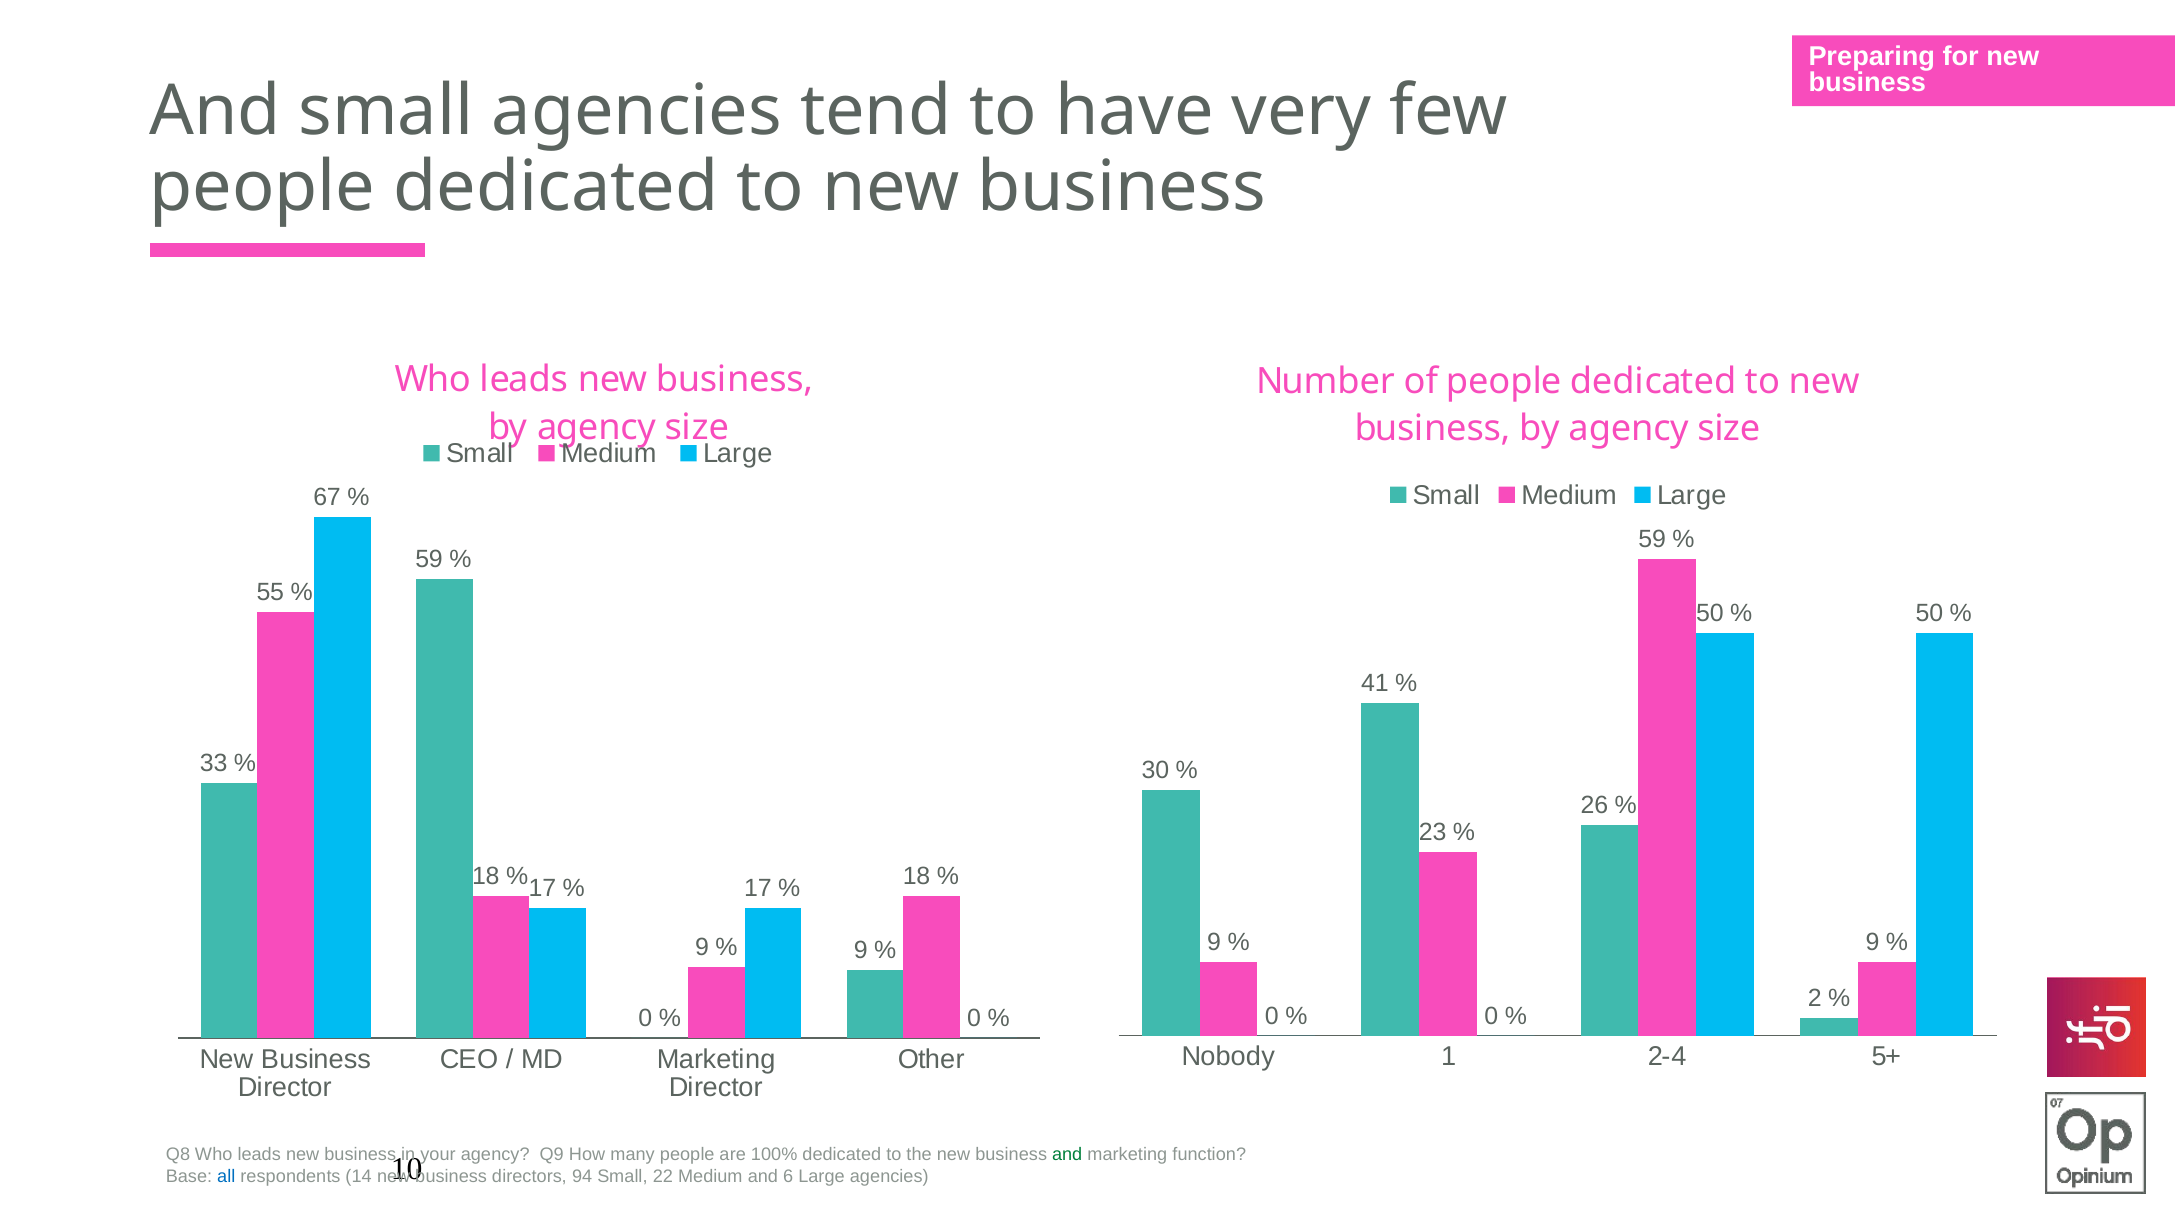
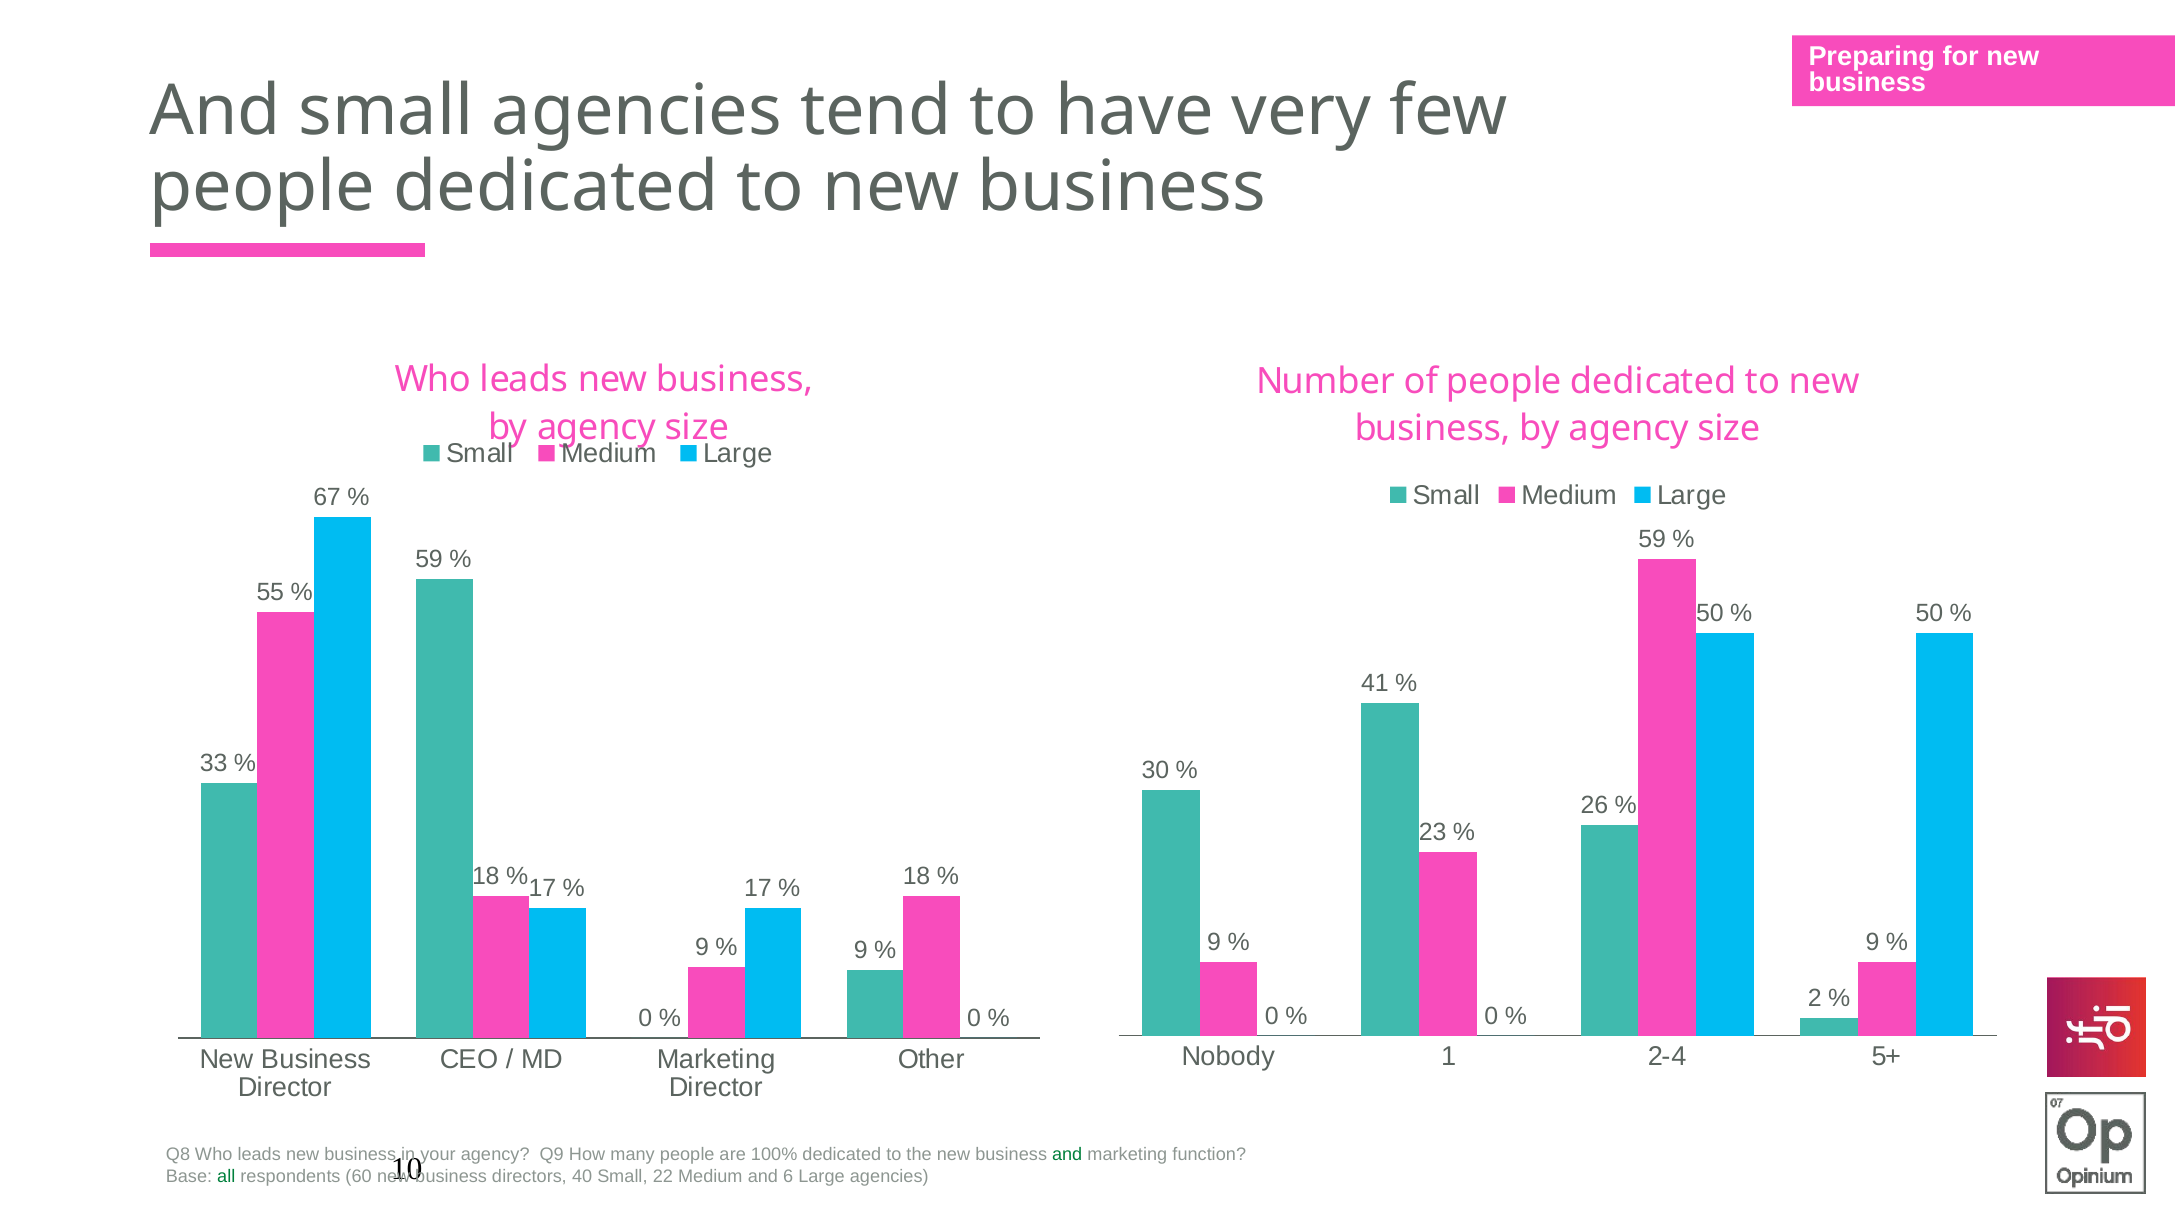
all colour: blue -> green
14: 14 -> 60
94: 94 -> 40
